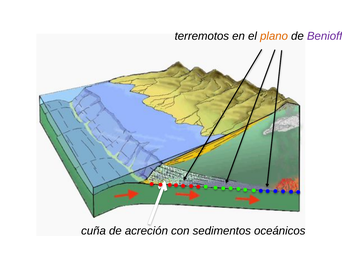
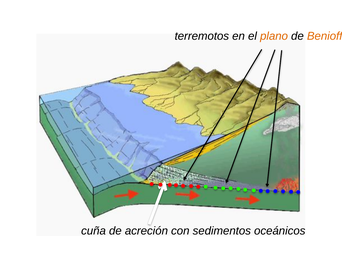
Benioff colour: purple -> orange
